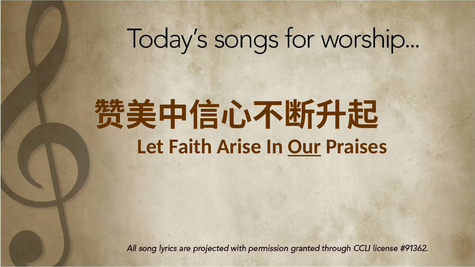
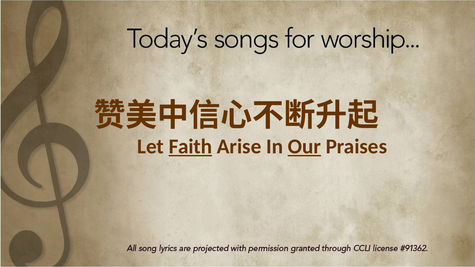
Faith underline: none -> present
